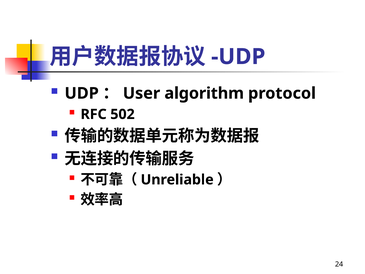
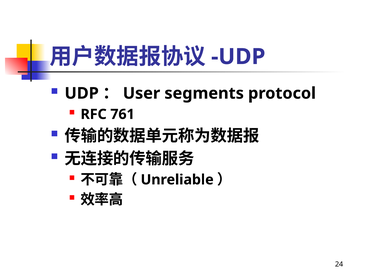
algorithm: algorithm -> segments
502: 502 -> 761
